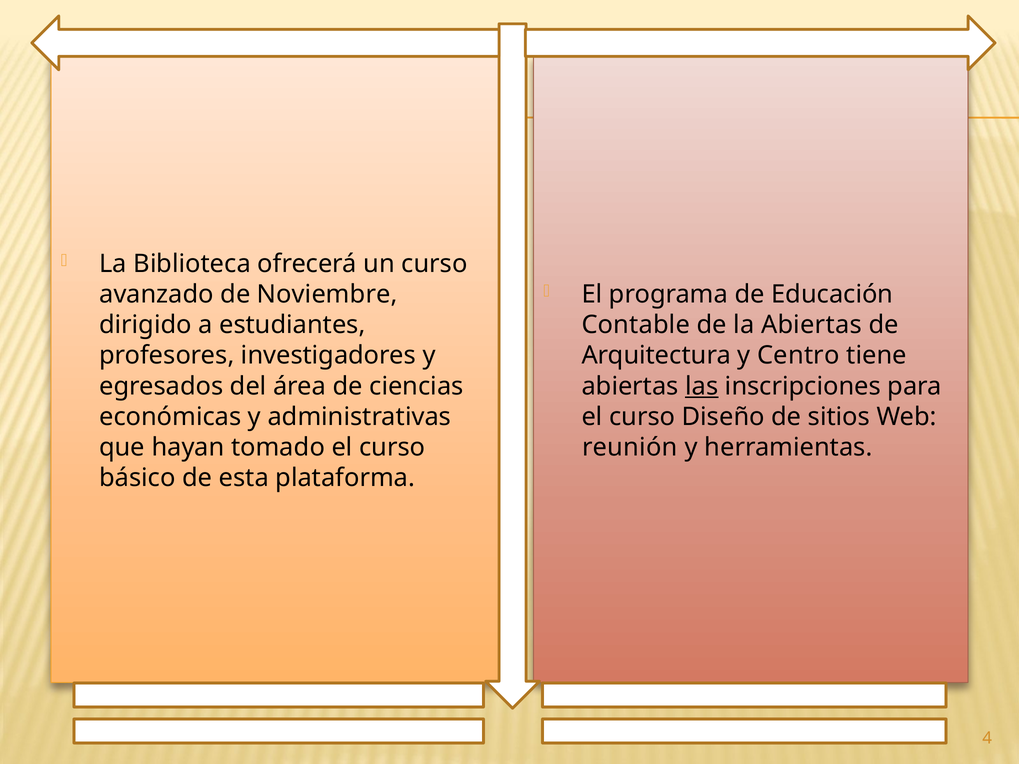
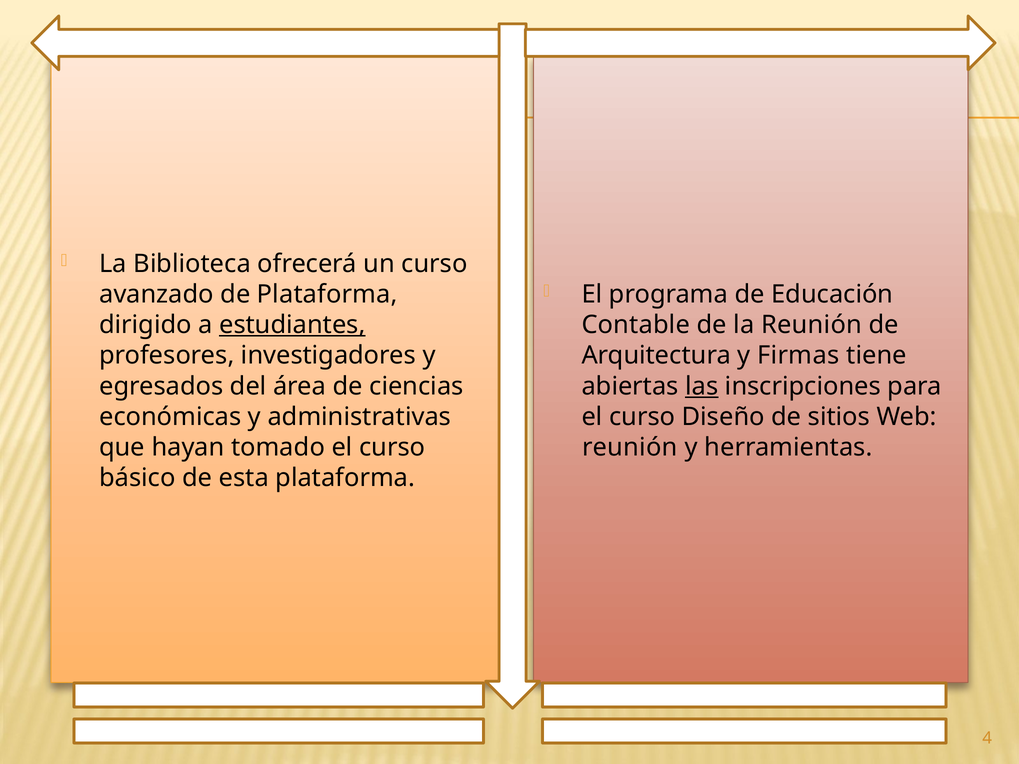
de Noviembre: Noviembre -> Plataforma
estudiantes underline: none -> present
la Abiertas: Abiertas -> Reunión
Centro: Centro -> Firmas
